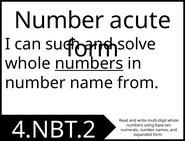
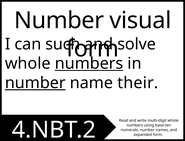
acute: acute -> visual
number at (35, 83) underline: none -> present
from: from -> their
